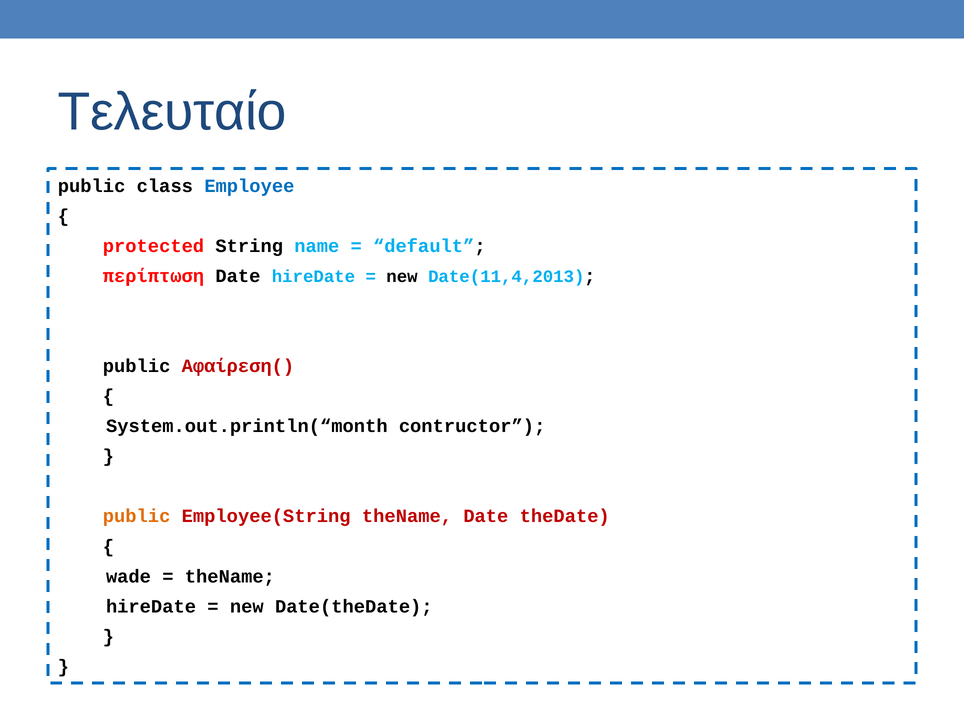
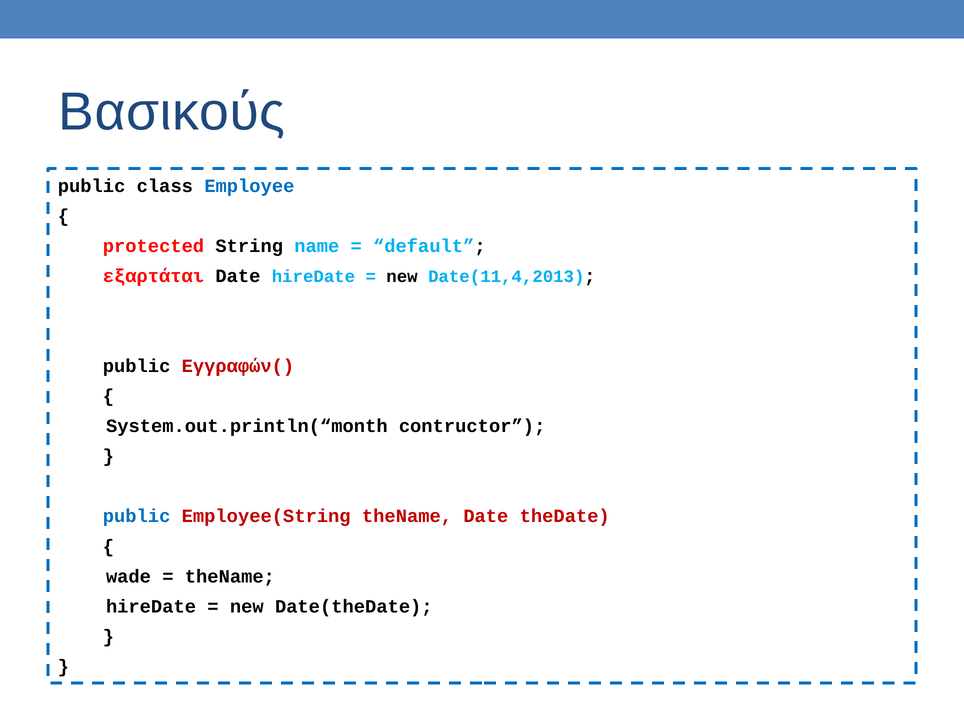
Τελευταίο: Τελευταίο -> Βασικούς
περίπτωση: περίπτωση -> εξαρτάται
Αφαίρεση(: Αφαίρεση( -> Εγγραφών(
public at (137, 516) colour: orange -> blue
